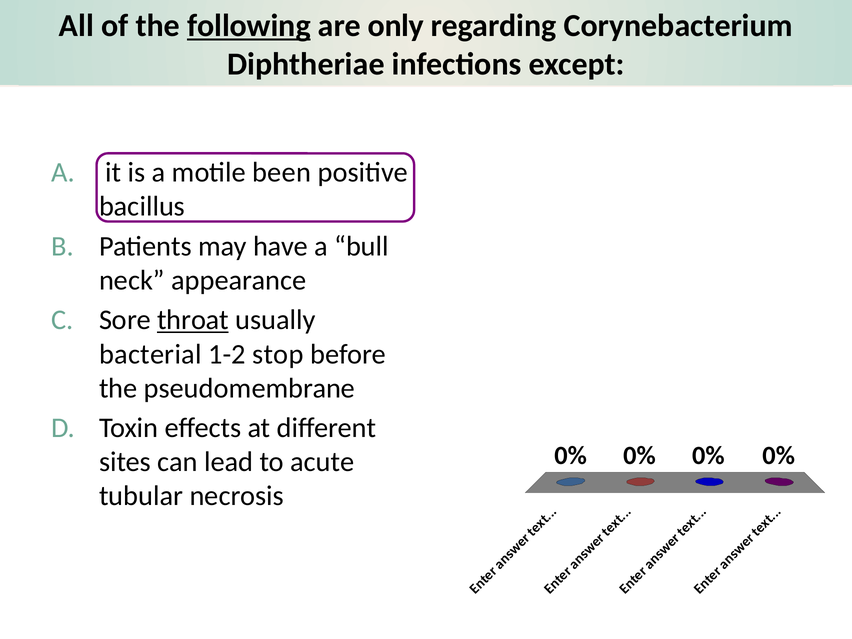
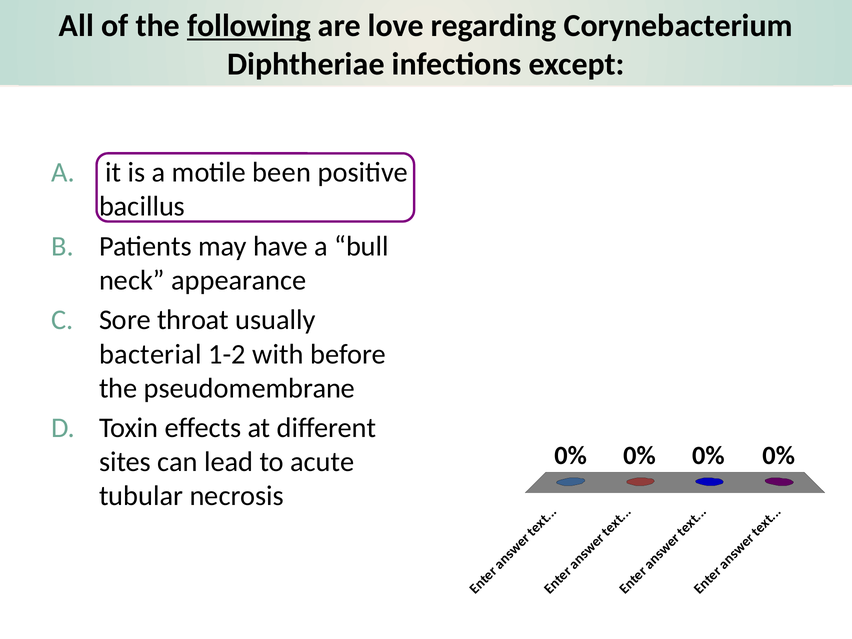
only: only -> love
throat underline: present -> none
stop: stop -> with
